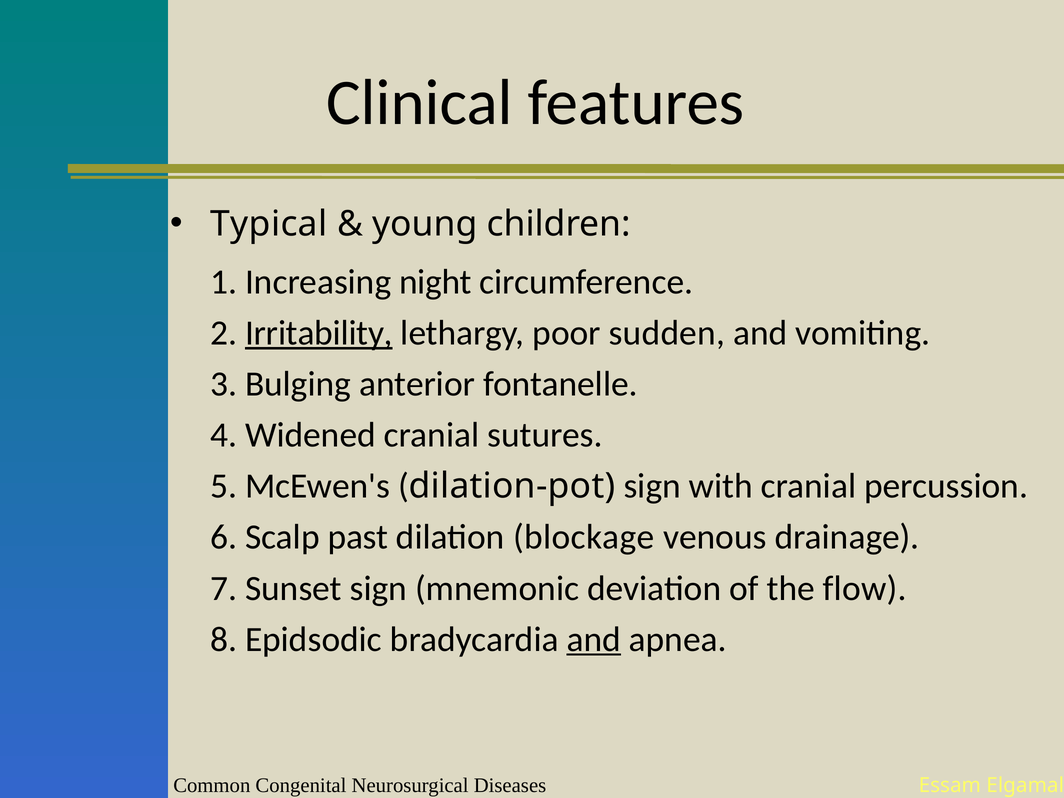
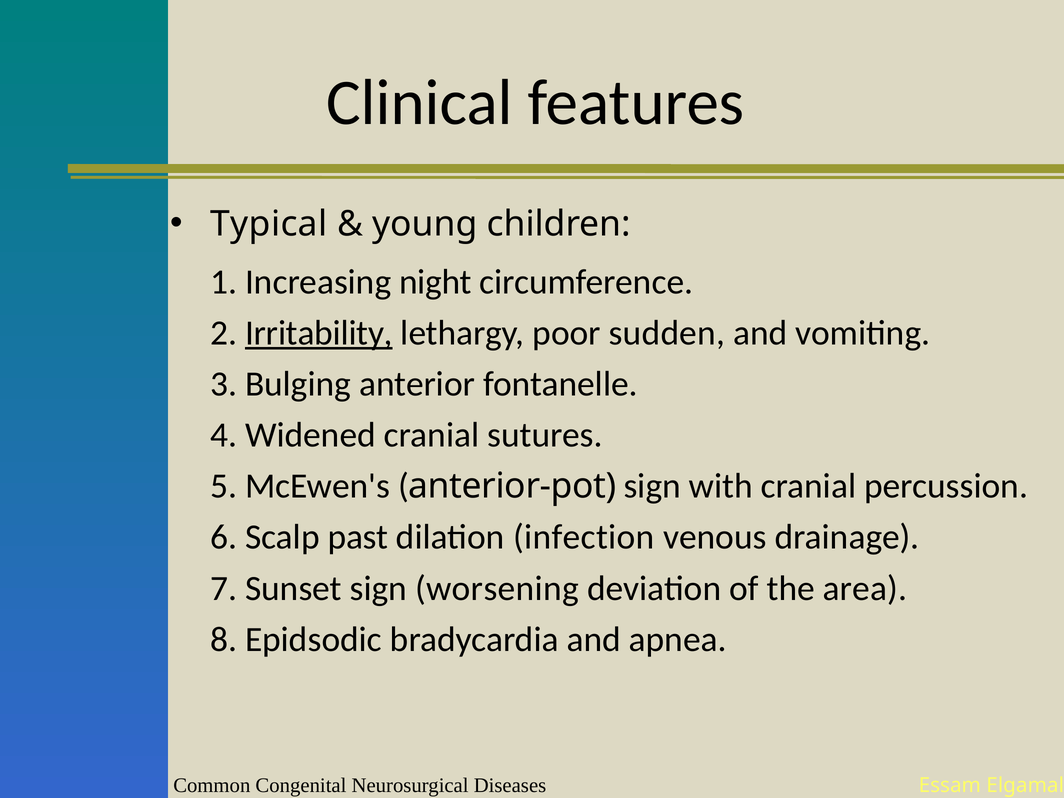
dilation-pot: dilation-pot -> anterior-pot
blockage: blockage -> infection
mnemonic: mnemonic -> worsening
flow: flow -> area
and at (594, 639) underline: present -> none
